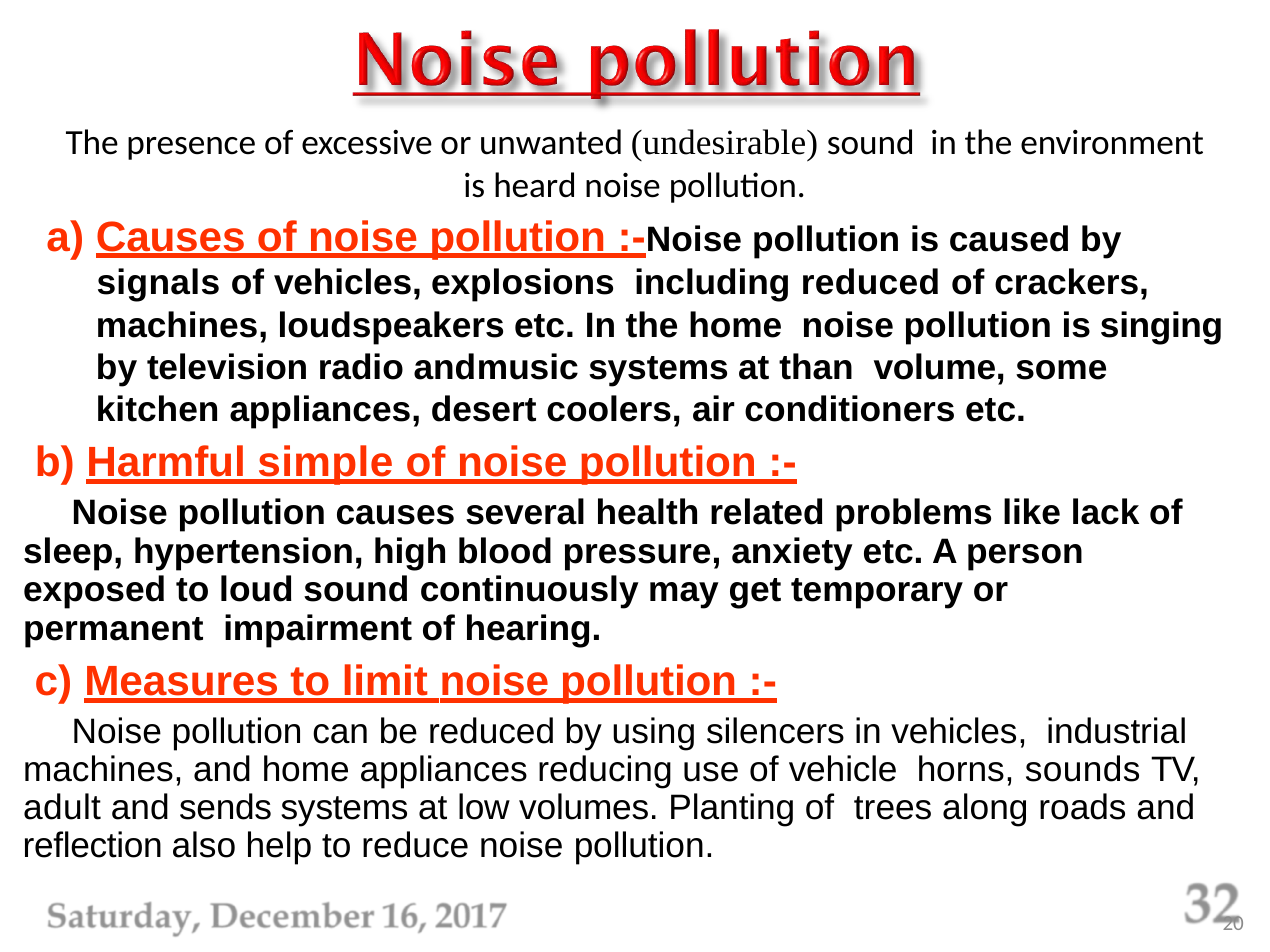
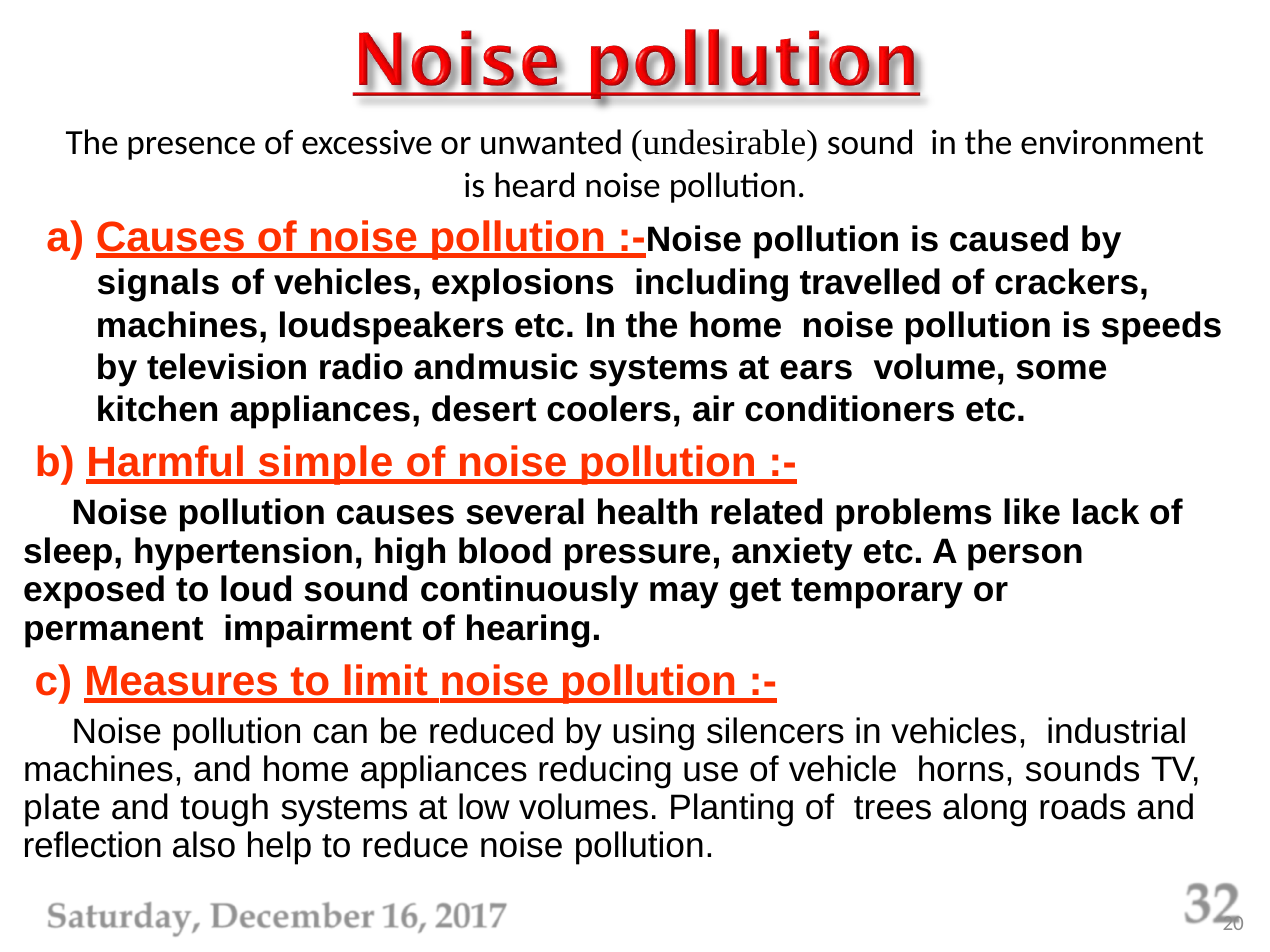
including reduced: reduced -> travelled
singing: singing -> speeds
than: than -> ears
adult: adult -> plate
sends: sends -> tough
